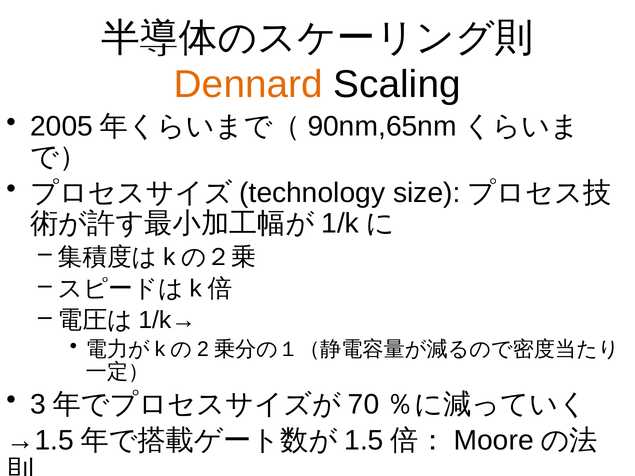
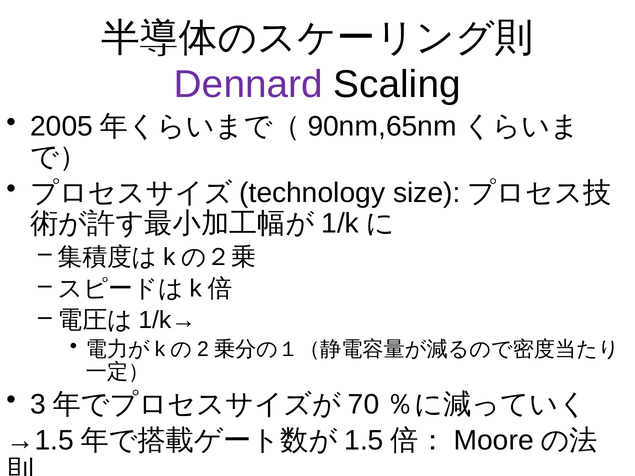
Dennard colour: orange -> purple
